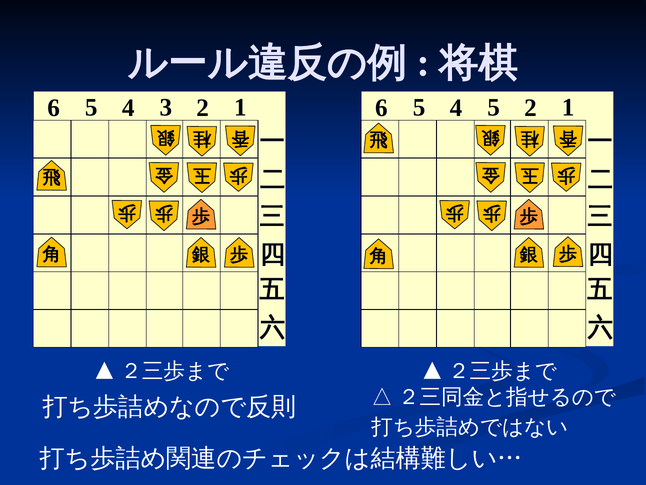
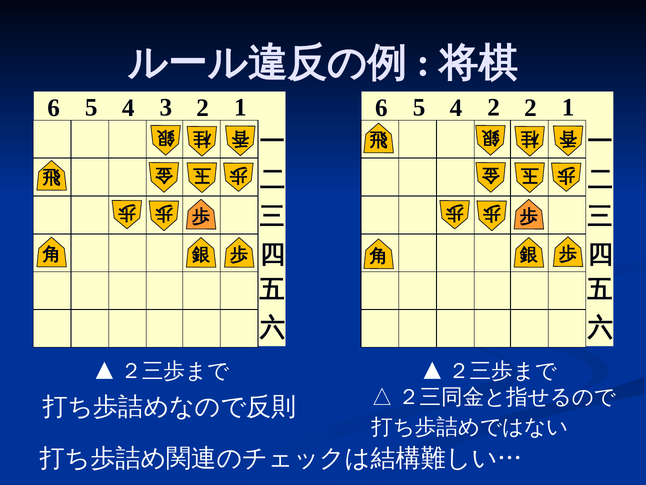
4 5: 5 -> 2
